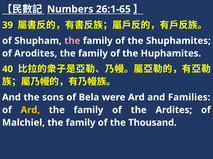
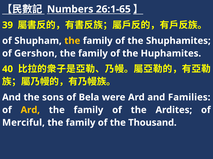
the at (72, 41) colour: pink -> yellow
Arodites: Arodites -> Gershon
Malchiel: Malchiel -> Merciful
